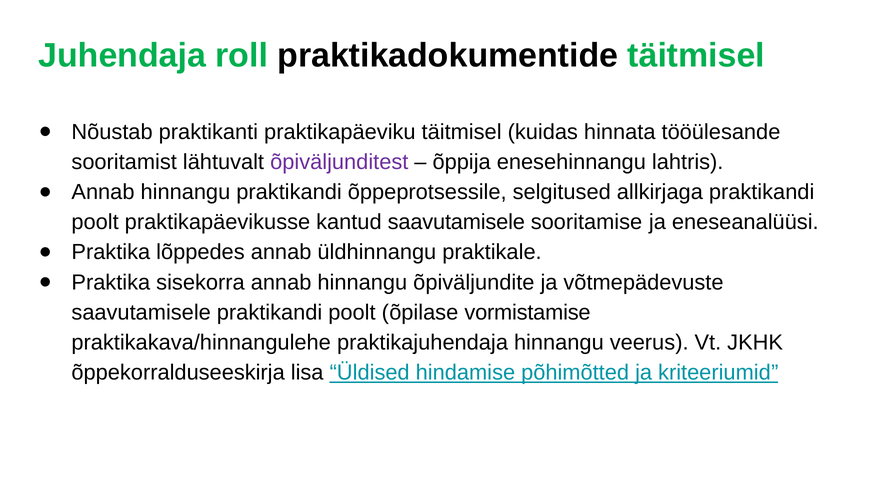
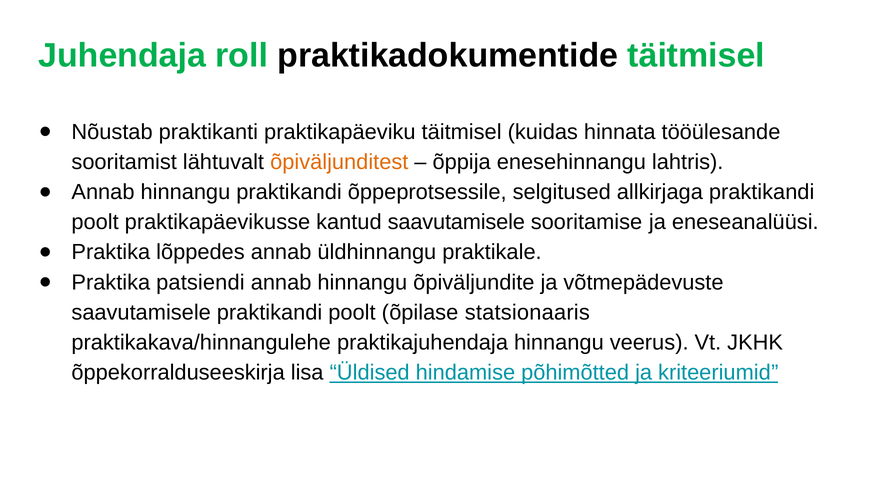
õpiväljunditest colour: purple -> orange
sisekorra: sisekorra -> patsiendi
vormistamise: vormistamise -> statsionaaris
